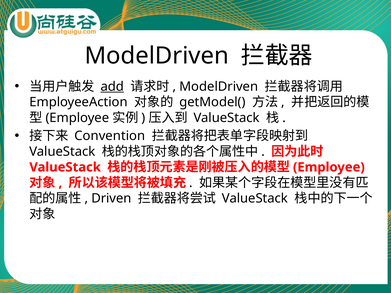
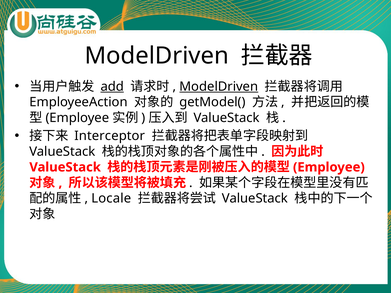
ModelDriven at (219, 87) underline: none -> present
Convention: Convention -> Interceptor
Driven: Driven -> Locale
